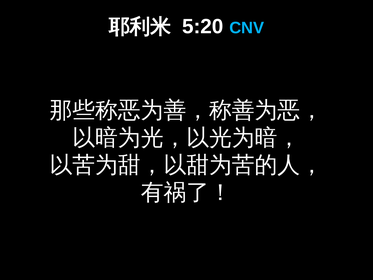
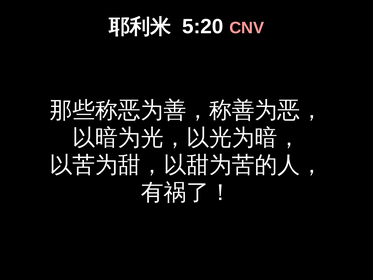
CNV colour: light blue -> pink
